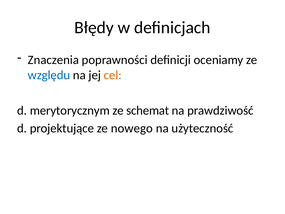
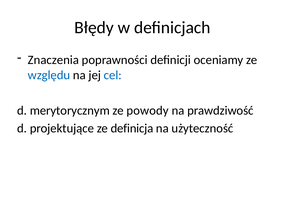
cel colour: orange -> blue
schemat: schemat -> powody
nowego: nowego -> definicja
